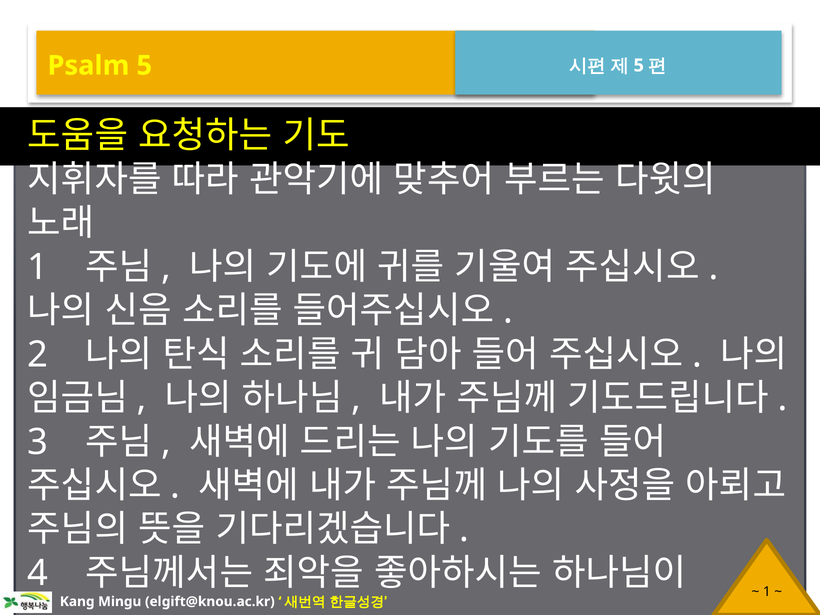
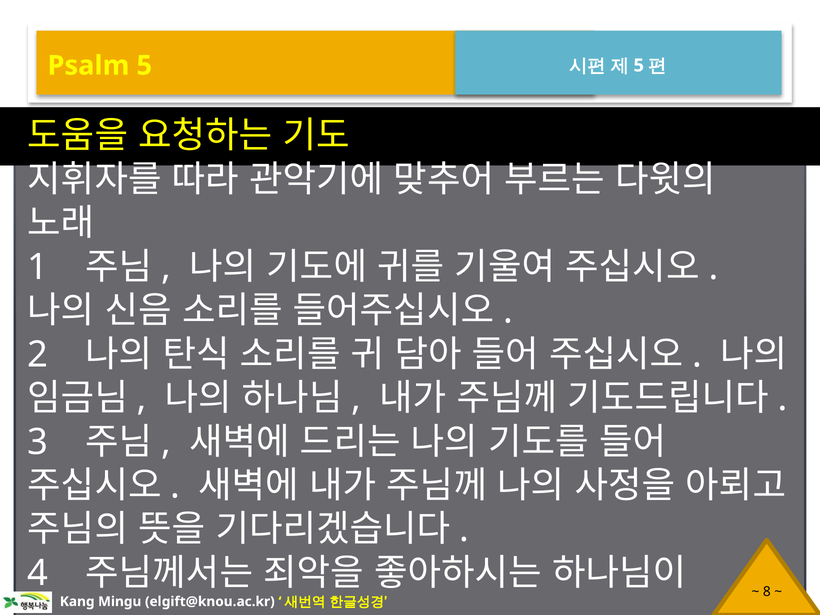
1 at (767, 592): 1 -> 8
